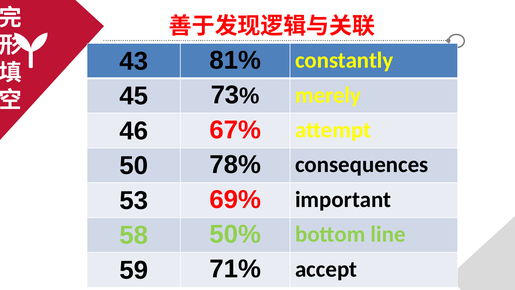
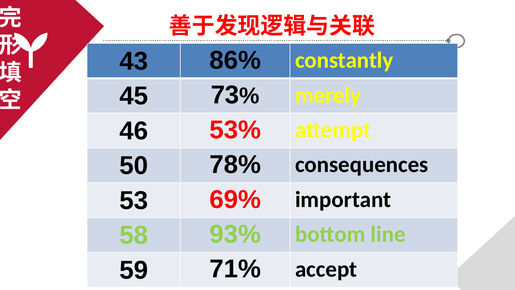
81%: 81% -> 86%
67%: 67% -> 53%
50%: 50% -> 93%
